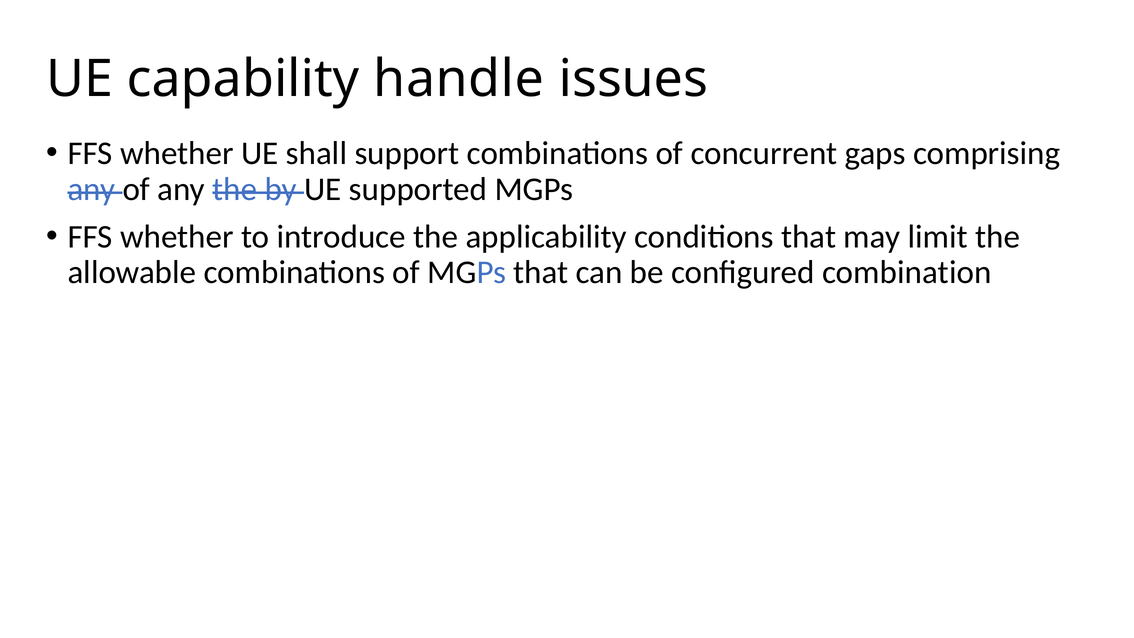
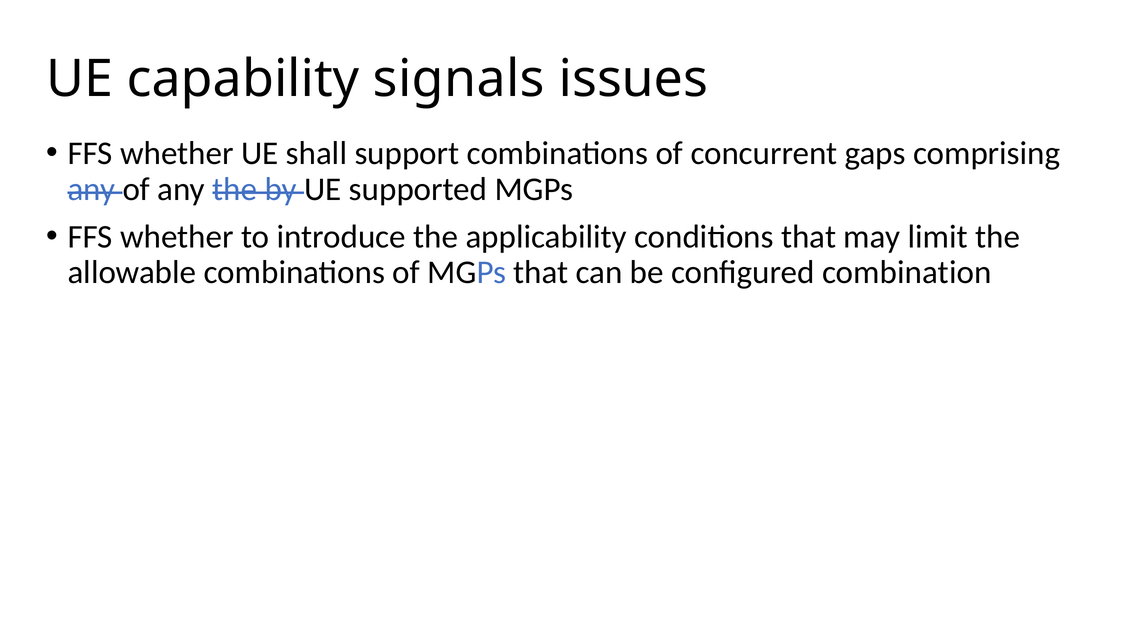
handle: handle -> signals
